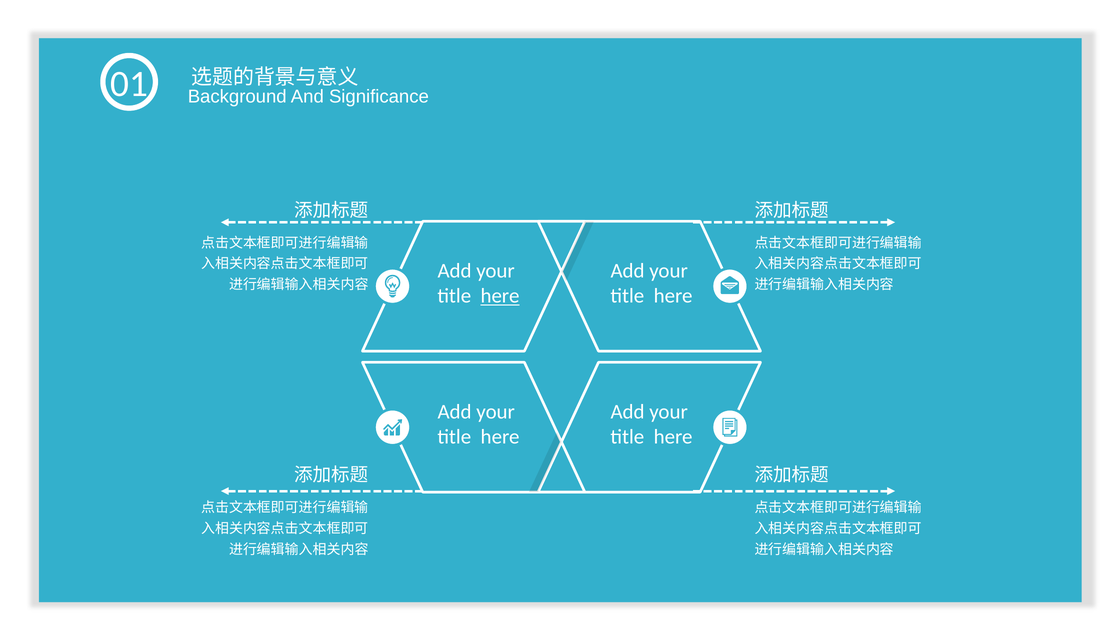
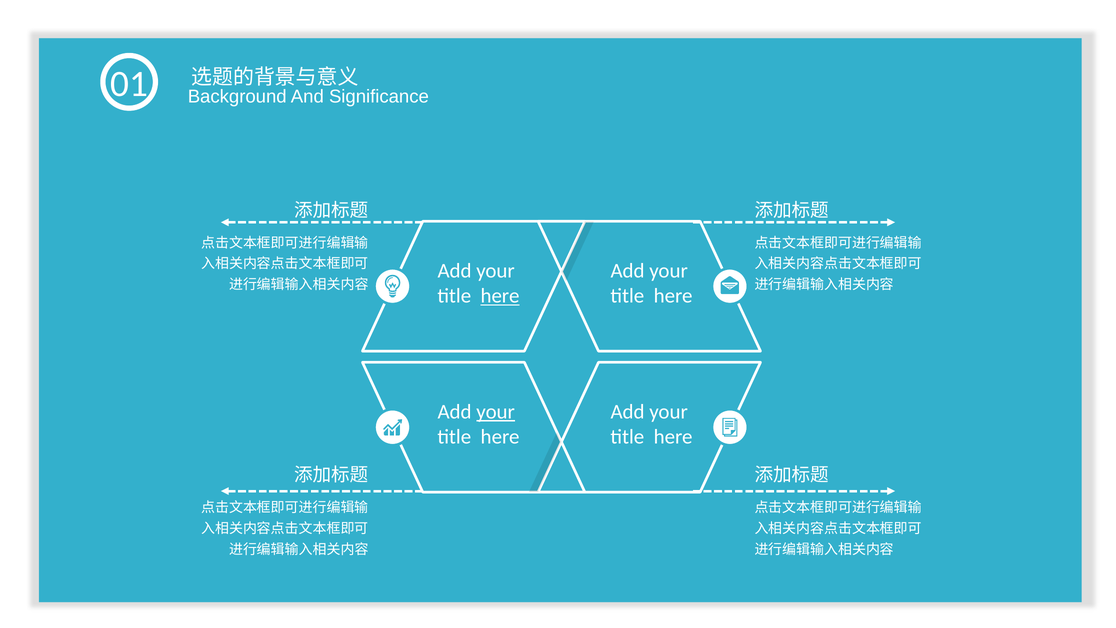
your at (496, 412) underline: none -> present
